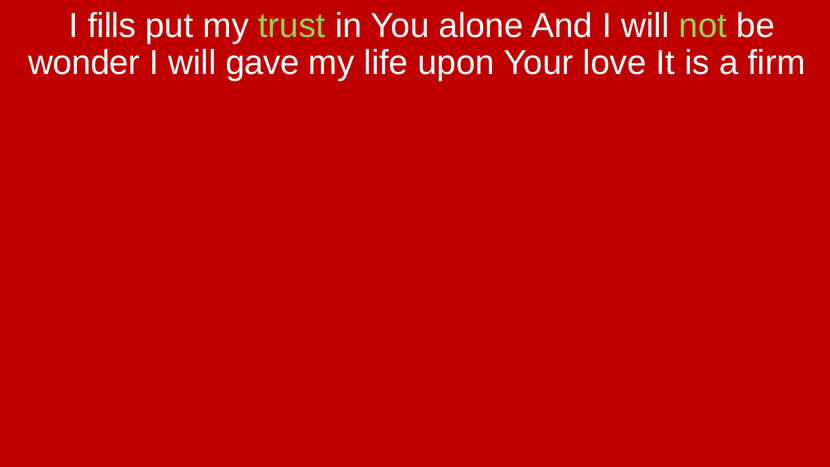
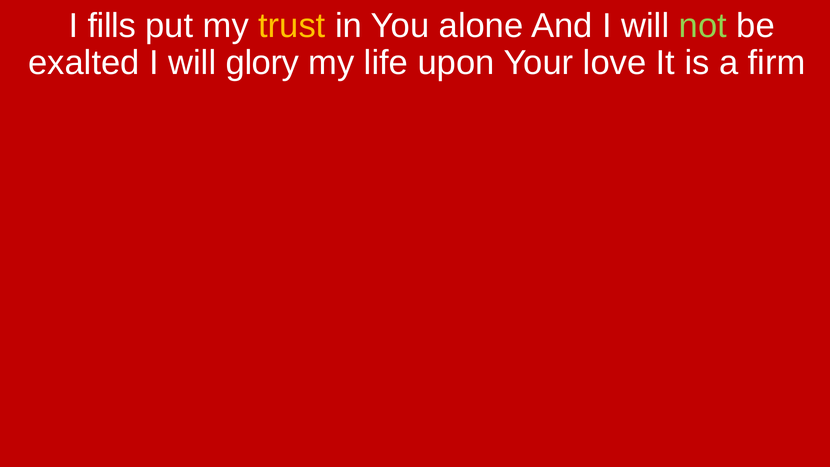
trust colour: light green -> yellow
wonder: wonder -> exalted
gave: gave -> glory
